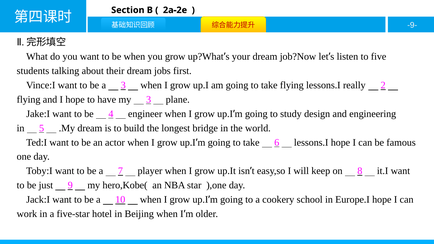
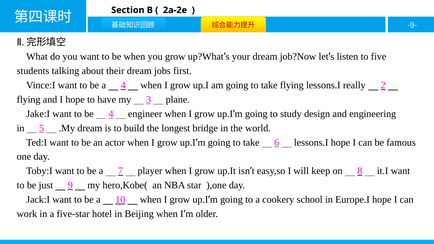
a 3: 3 -> 4
